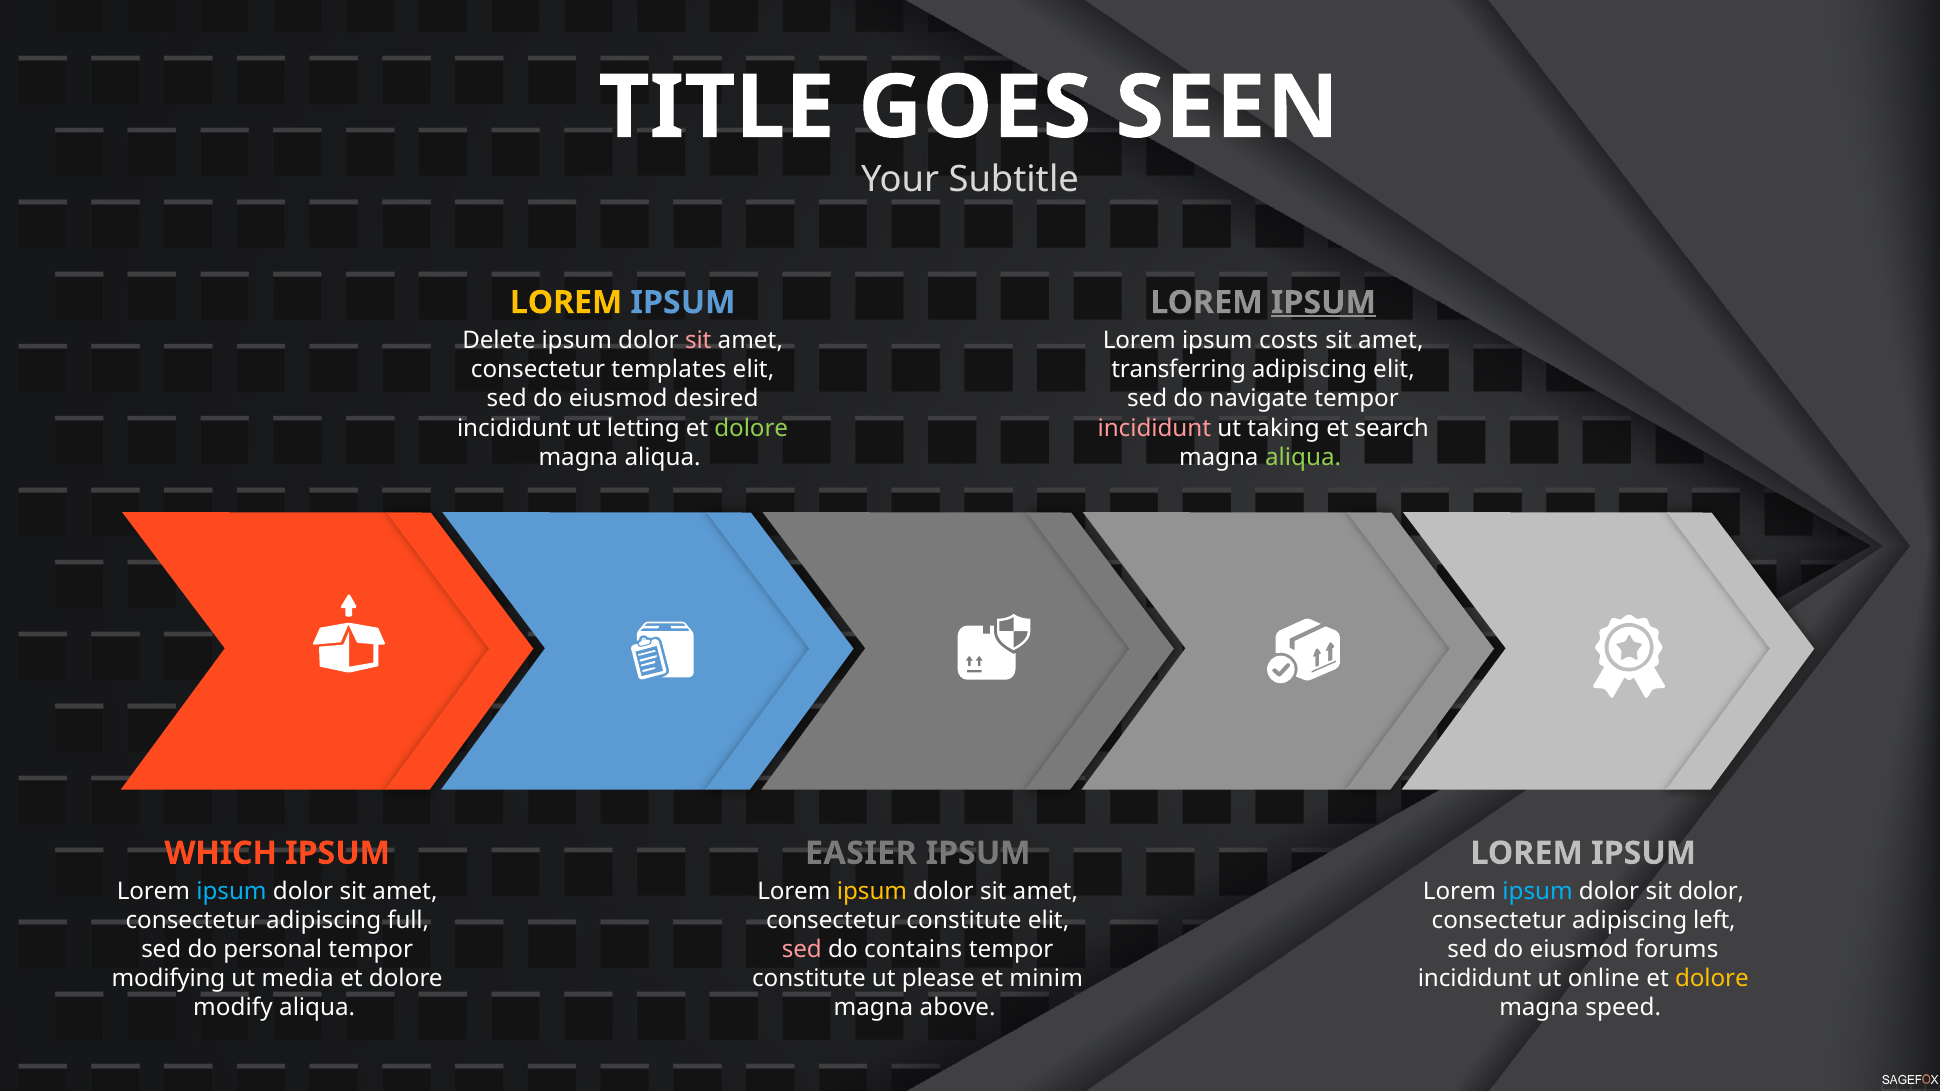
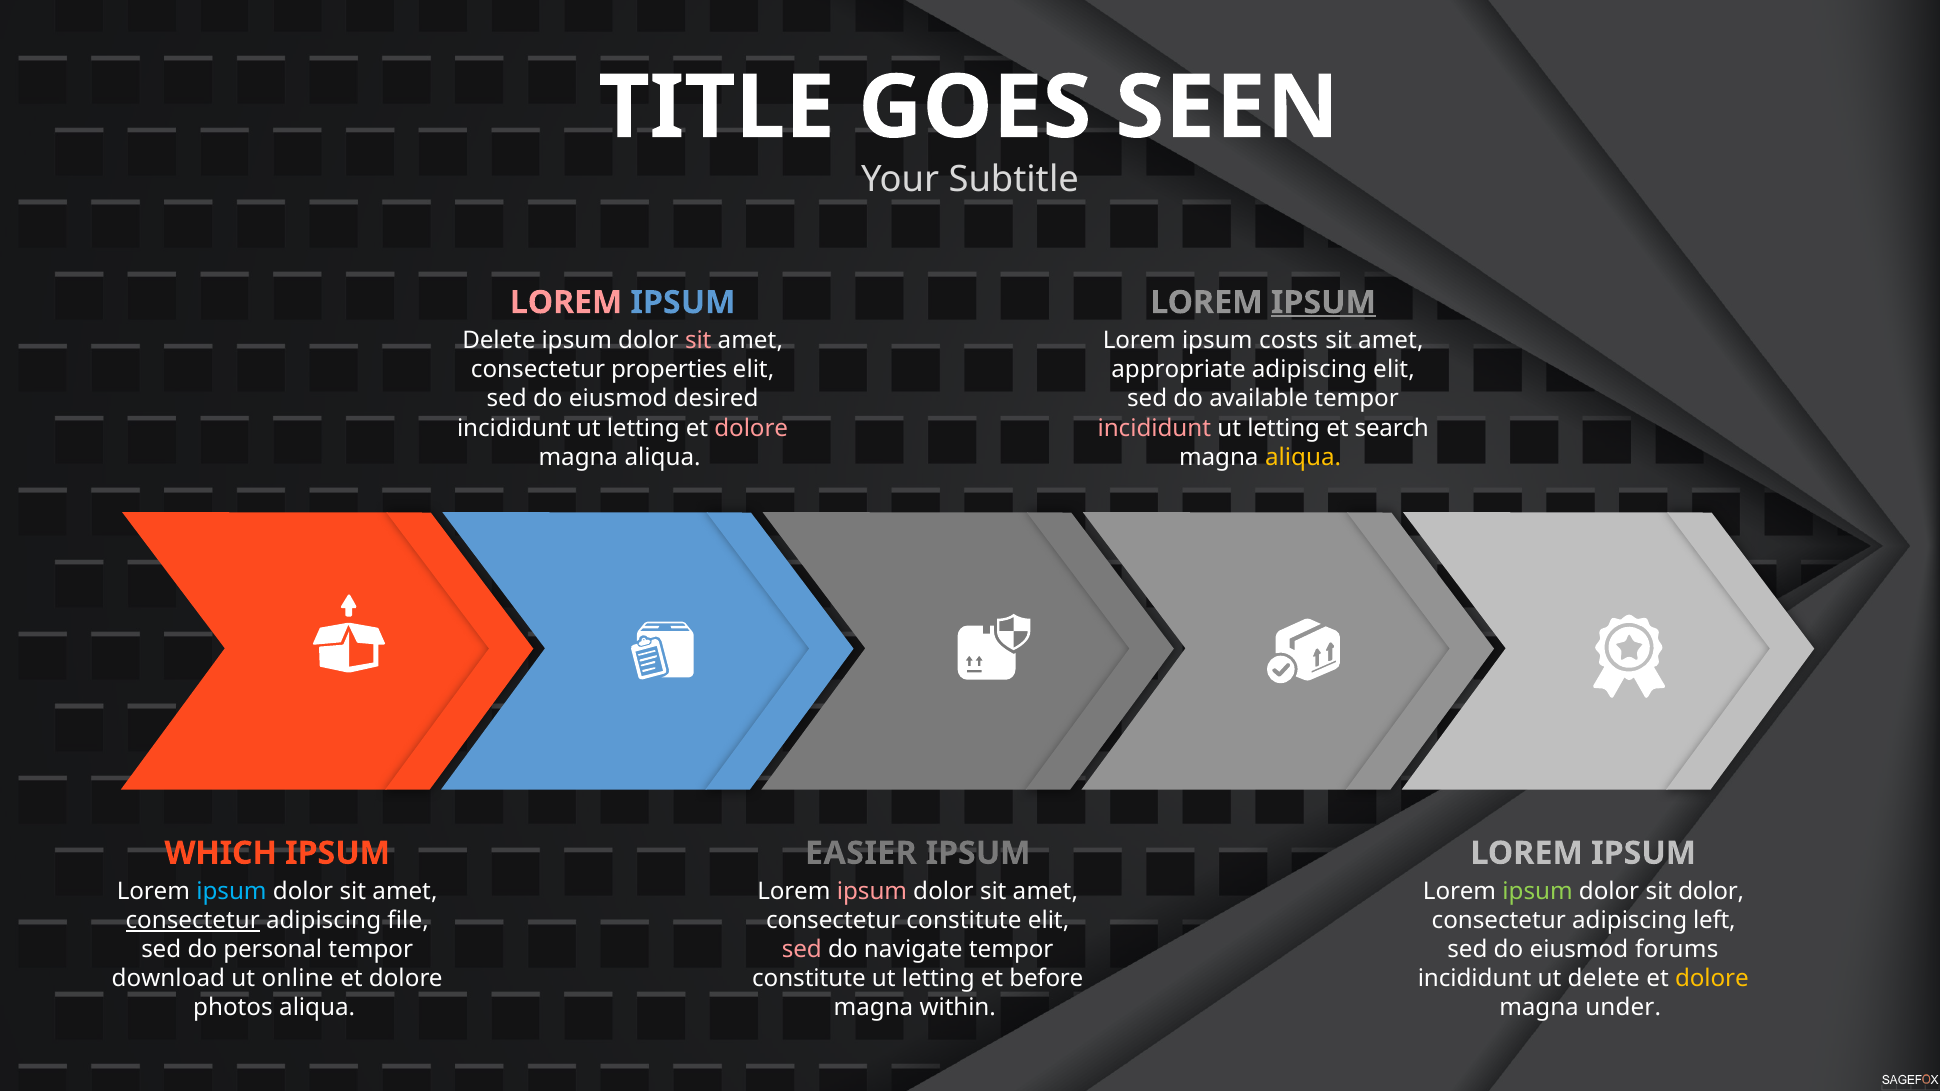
LOREM at (566, 303) colour: yellow -> pink
templates: templates -> properties
transferring: transferring -> appropriate
navigate: navigate -> available
dolore at (751, 428) colour: light green -> pink
taking at (1284, 428): taking -> letting
aliqua at (1303, 457) colour: light green -> yellow
ipsum at (872, 892) colour: yellow -> pink
ipsum at (1538, 892) colour: light blue -> light green
consectetur at (193, 921) underline: none -> present
full: full -> file
contains: contains -> navigate
modifying: modifying -> download
media: media -> online
please at (938, 979): please -> letting
minim: minim -> before
ut online: online -> delete
modify: modify -> photos
above: above -> within
speed: speed -> under
